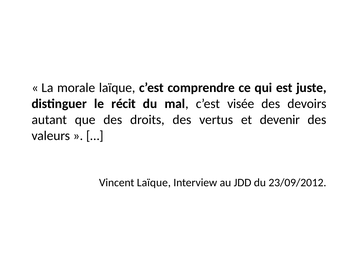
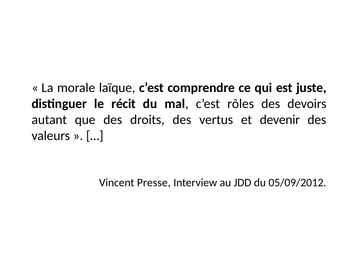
visée: visée -> rôles
Vincent Laïque: Laïque -> Presse
23/09/2012: 23/09/2012 -> 05/09/2012
